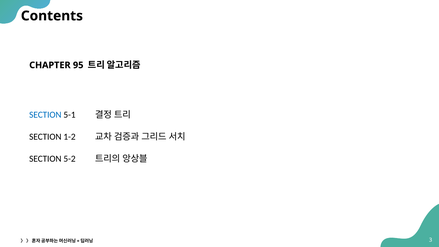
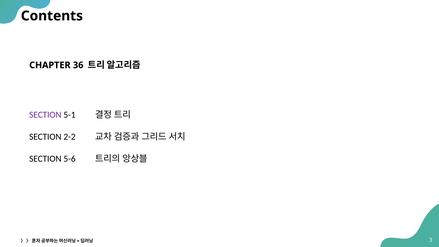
95: 95 -> 36
SECTION at (45, 115) colour: blue -> purple
1-2: 1-2 -> 2-2
5-2: 5-2 -> 5-6
